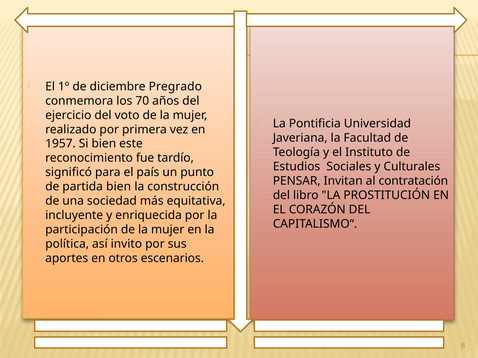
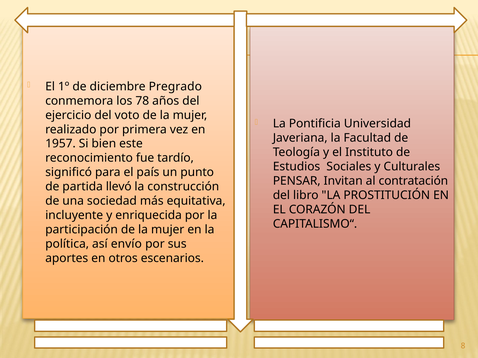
70: 70 -> 78
partida bien: bien -> llevó
invito: invito -> envío
